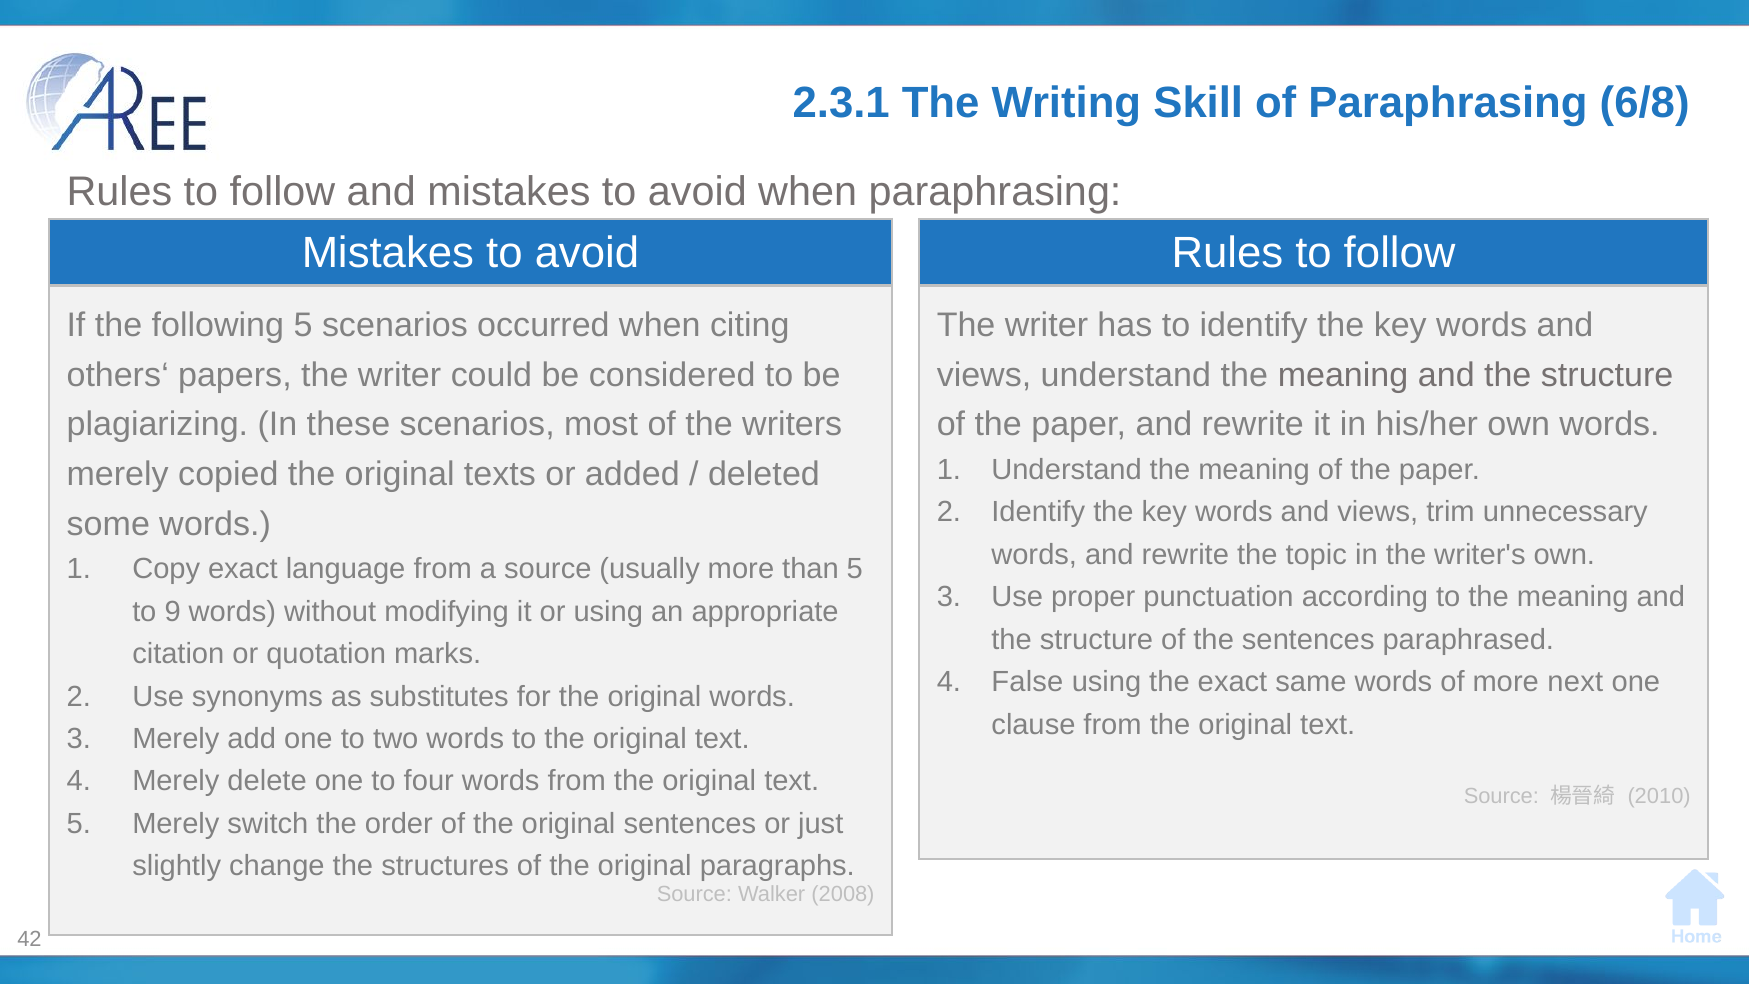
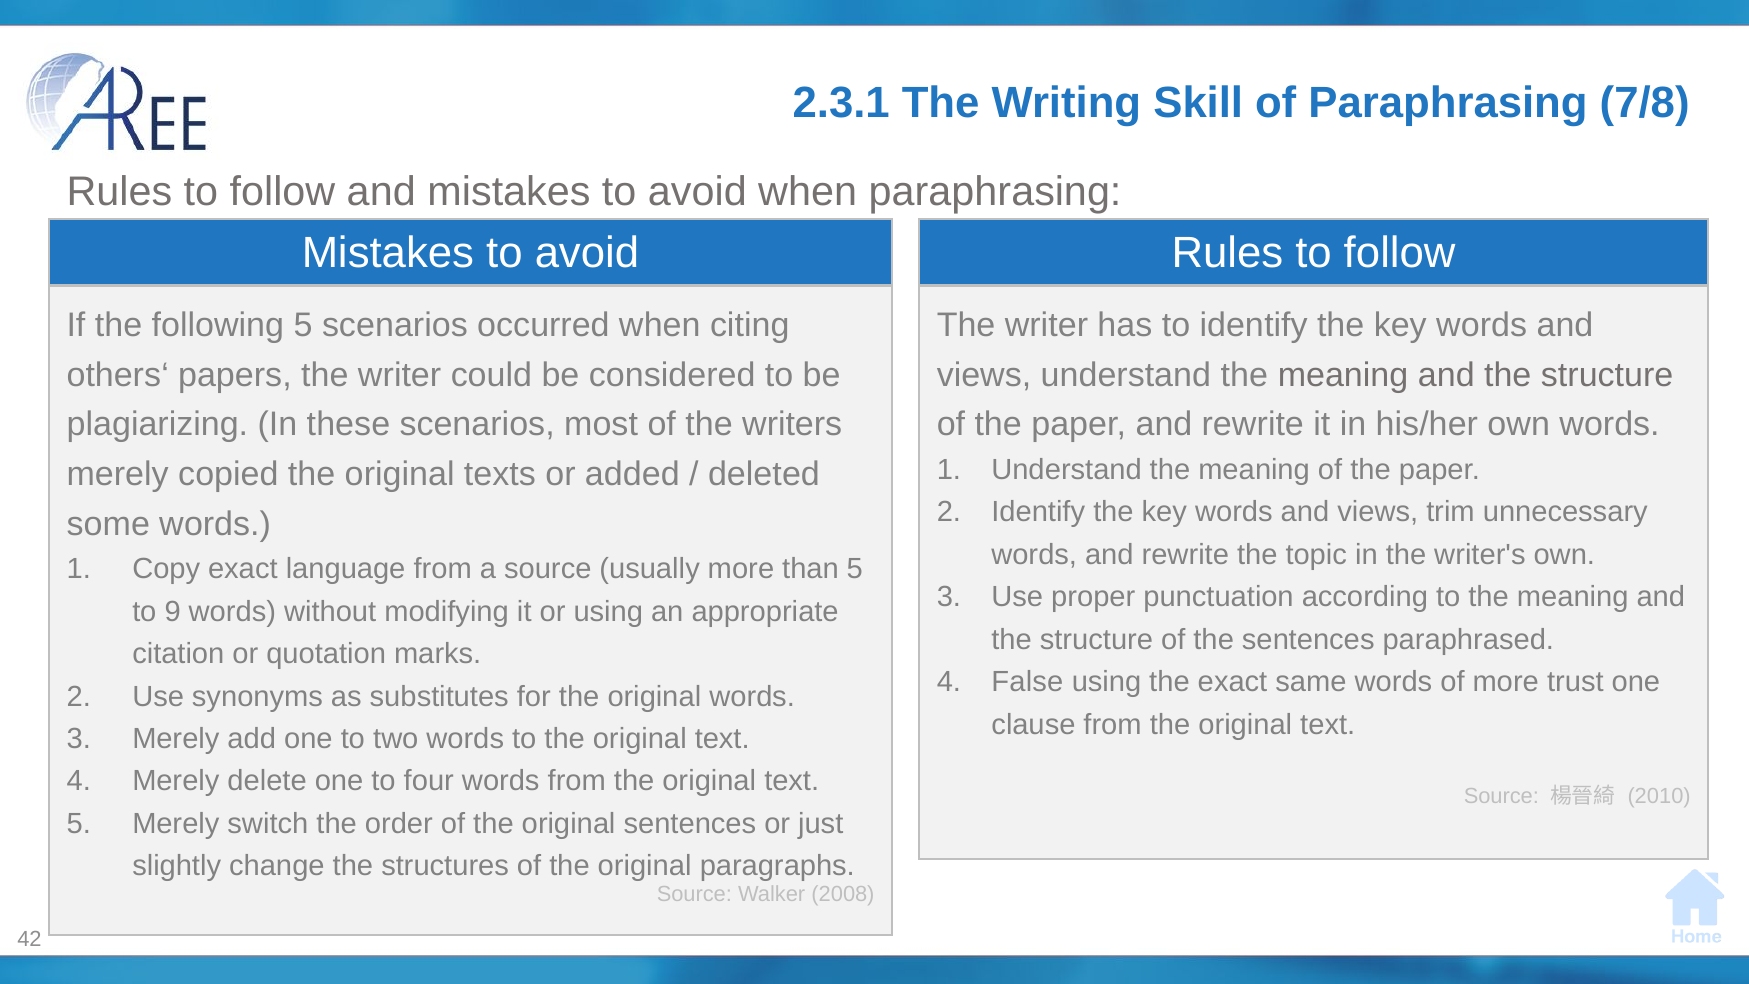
6/8: 6/8 -> 7/8
next: next -> trust
